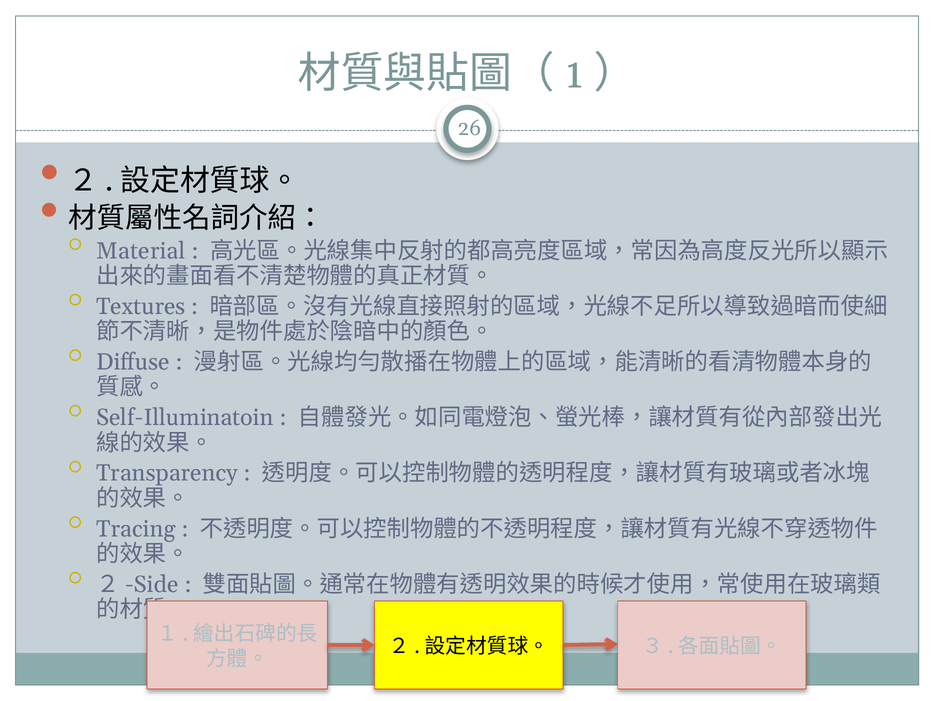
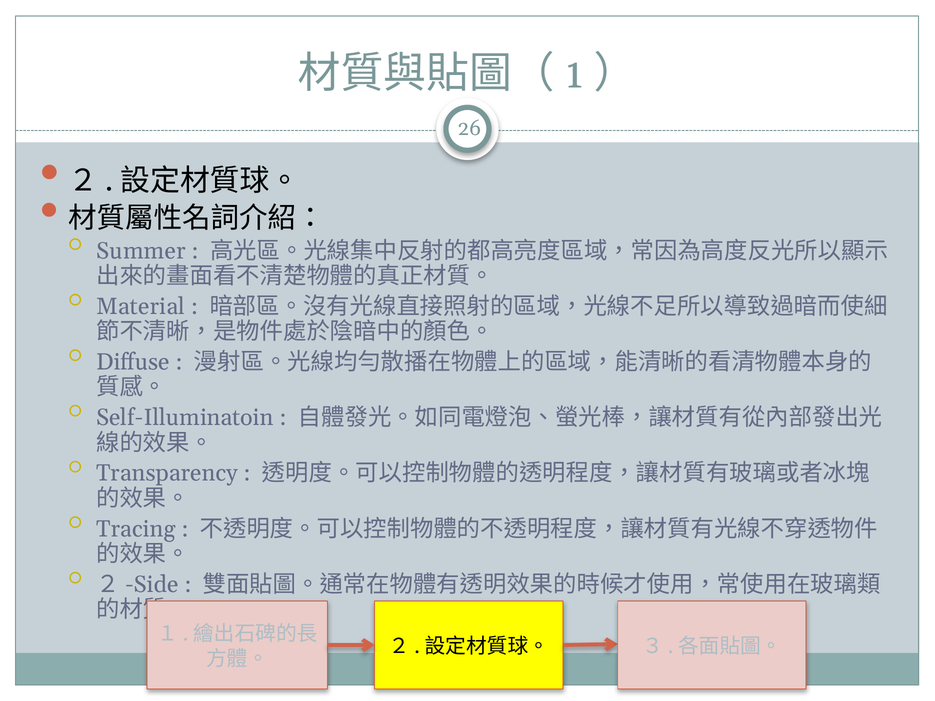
Material: Material -> Summer
Textures: Textures -> Material
